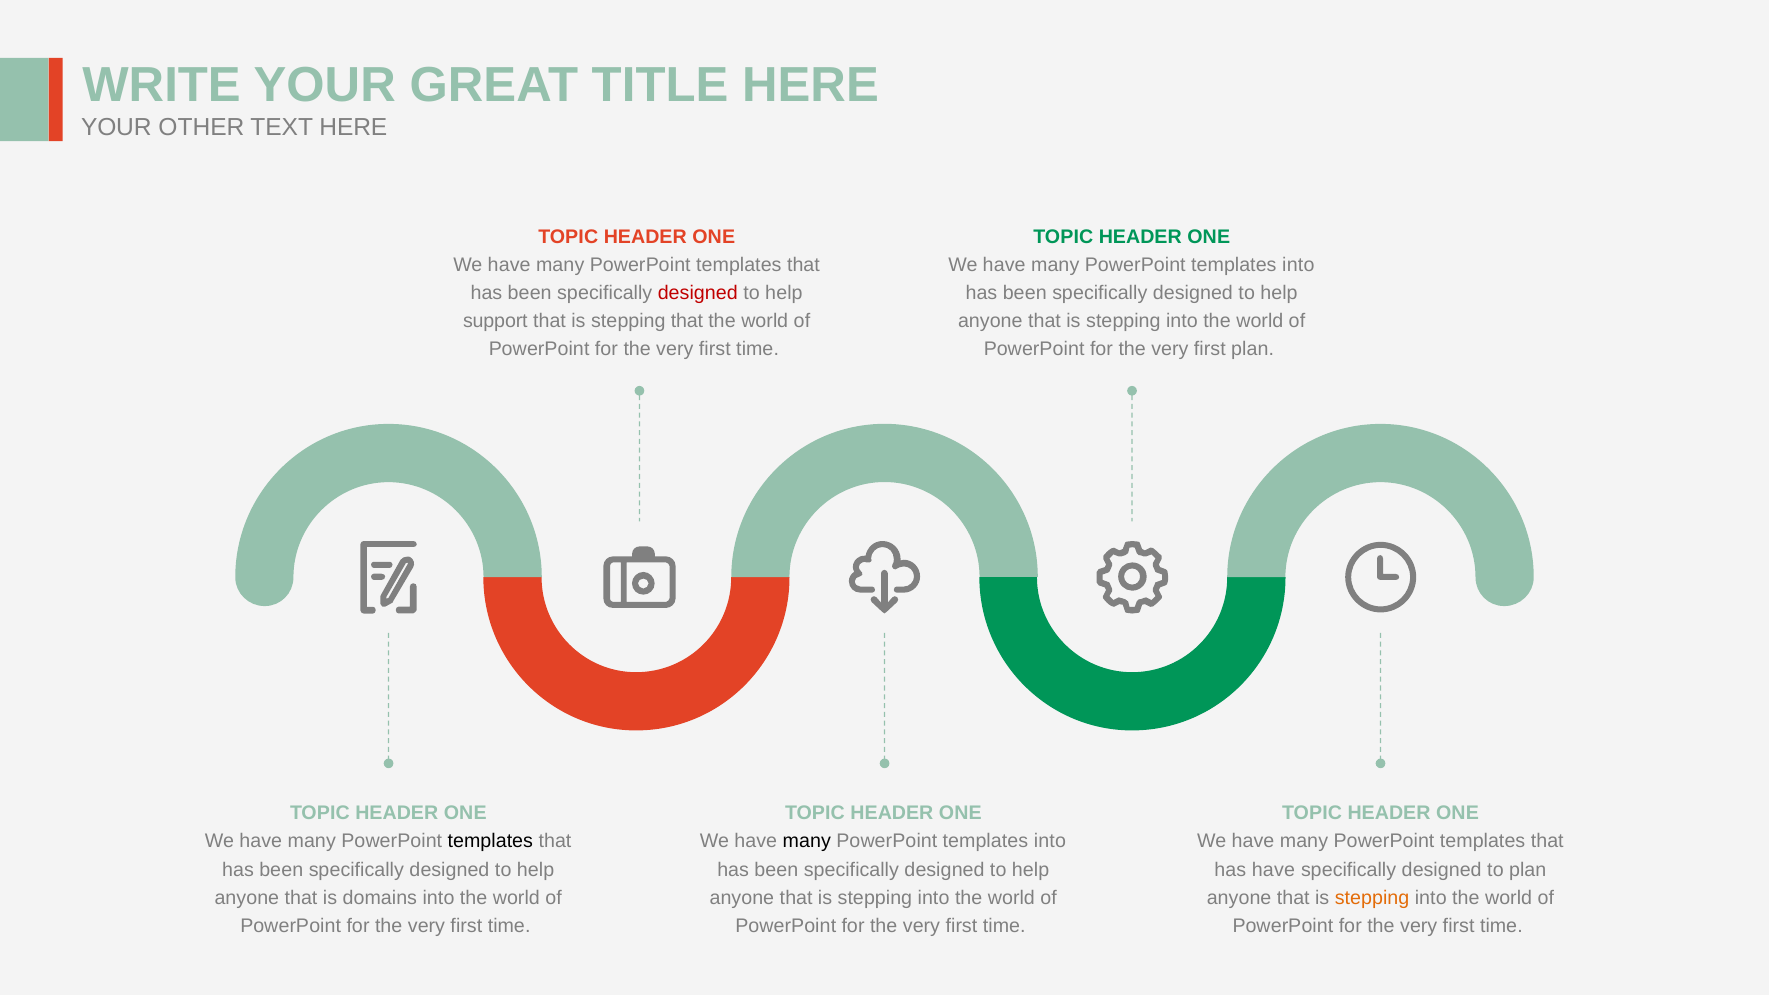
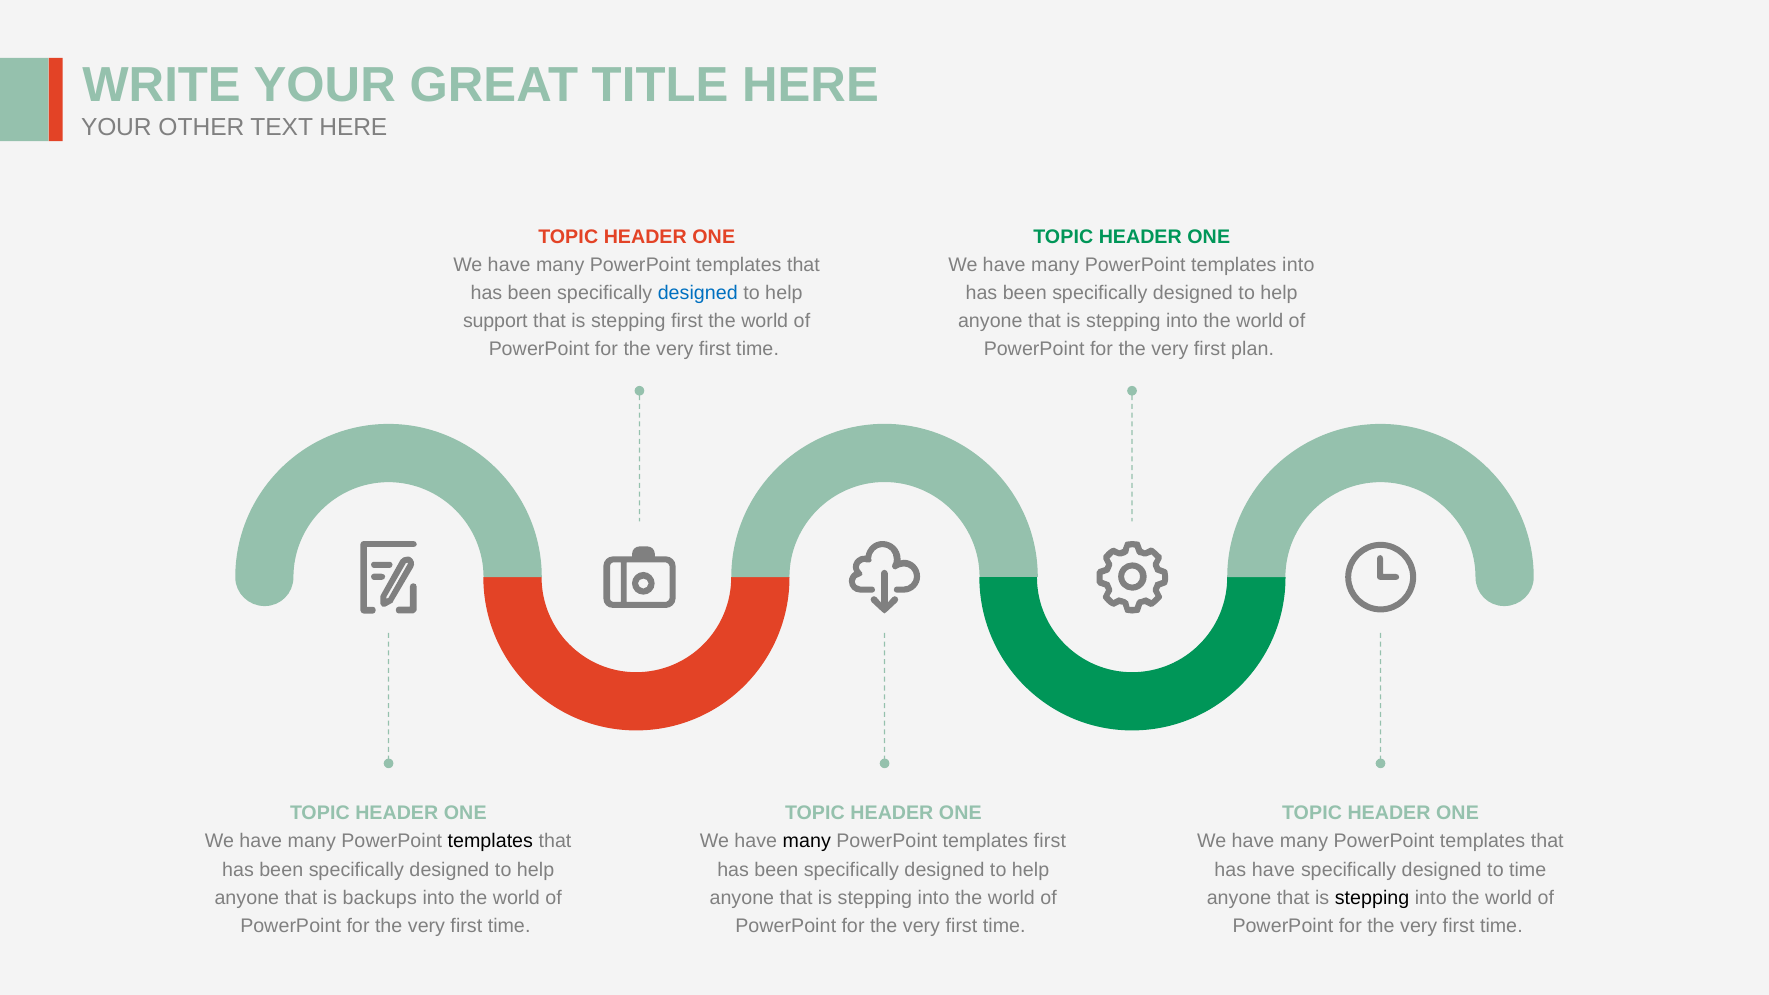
designed at (698, 293) colour: red -> blue
stepping that: that -> first
into at (1050, 841): into -> first
to plan: plan -> time
domains: domains -> backups
stepping at (1372, 898) colour: orange -> black
